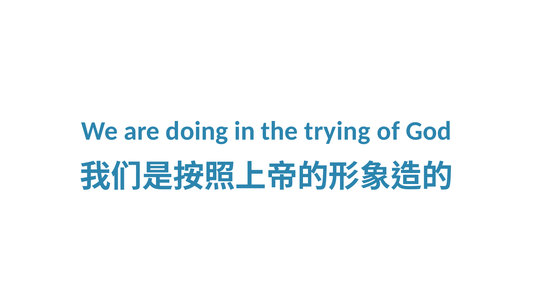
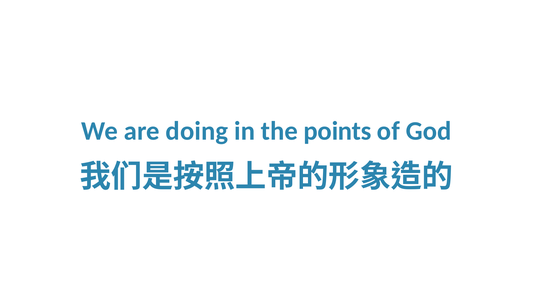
trying: trying -> points
